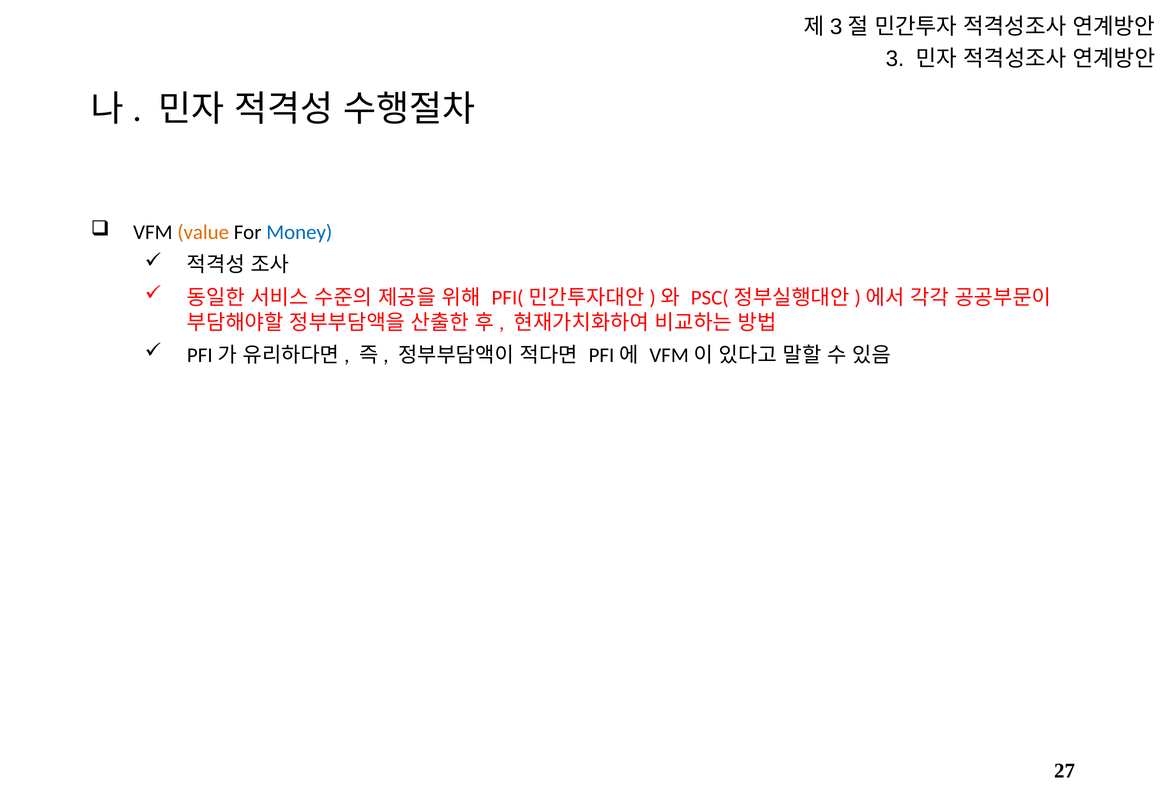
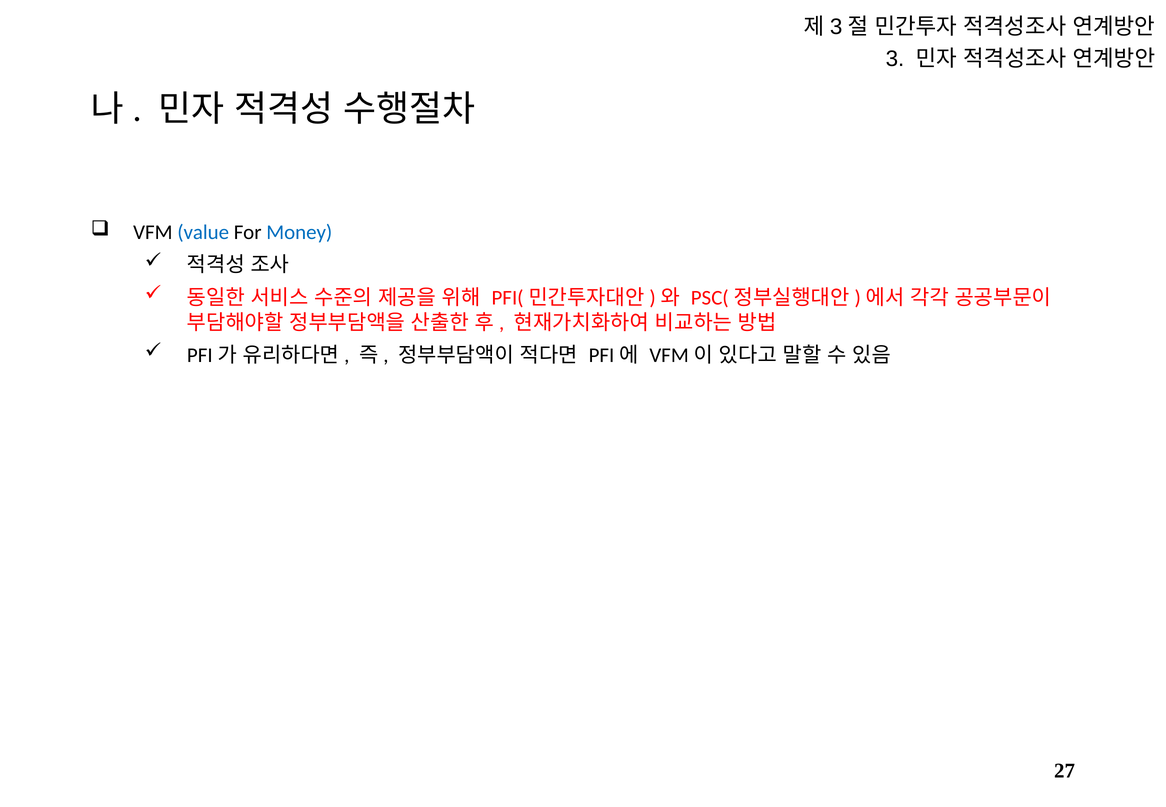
value colour: orange -> blue
